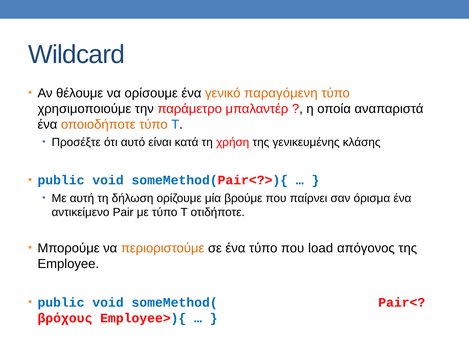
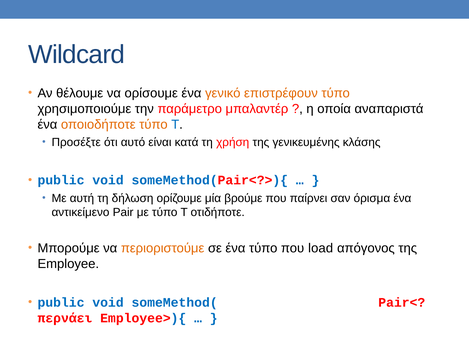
παραγόμενη: παραγόμενη -> επιστρέφουν
βρόχους: βρόχους -> περνάει
